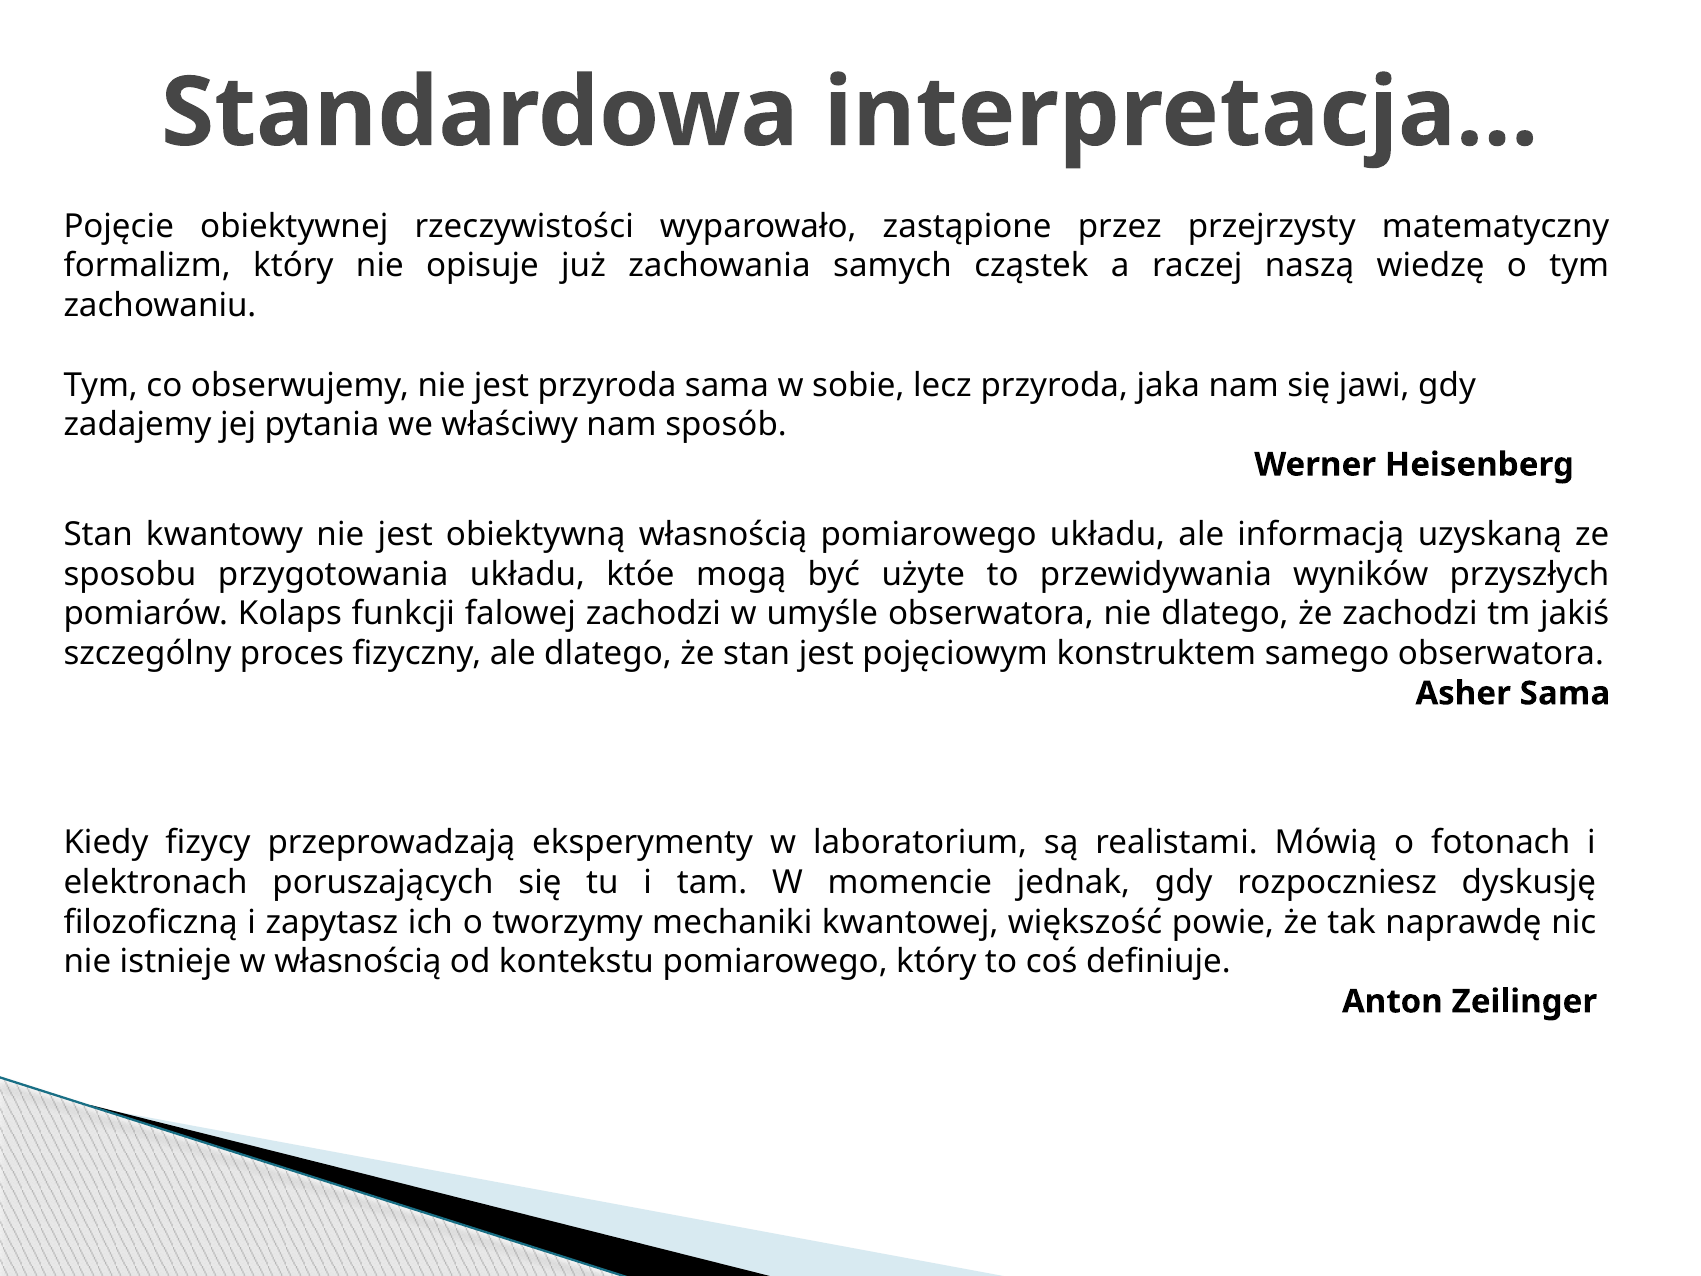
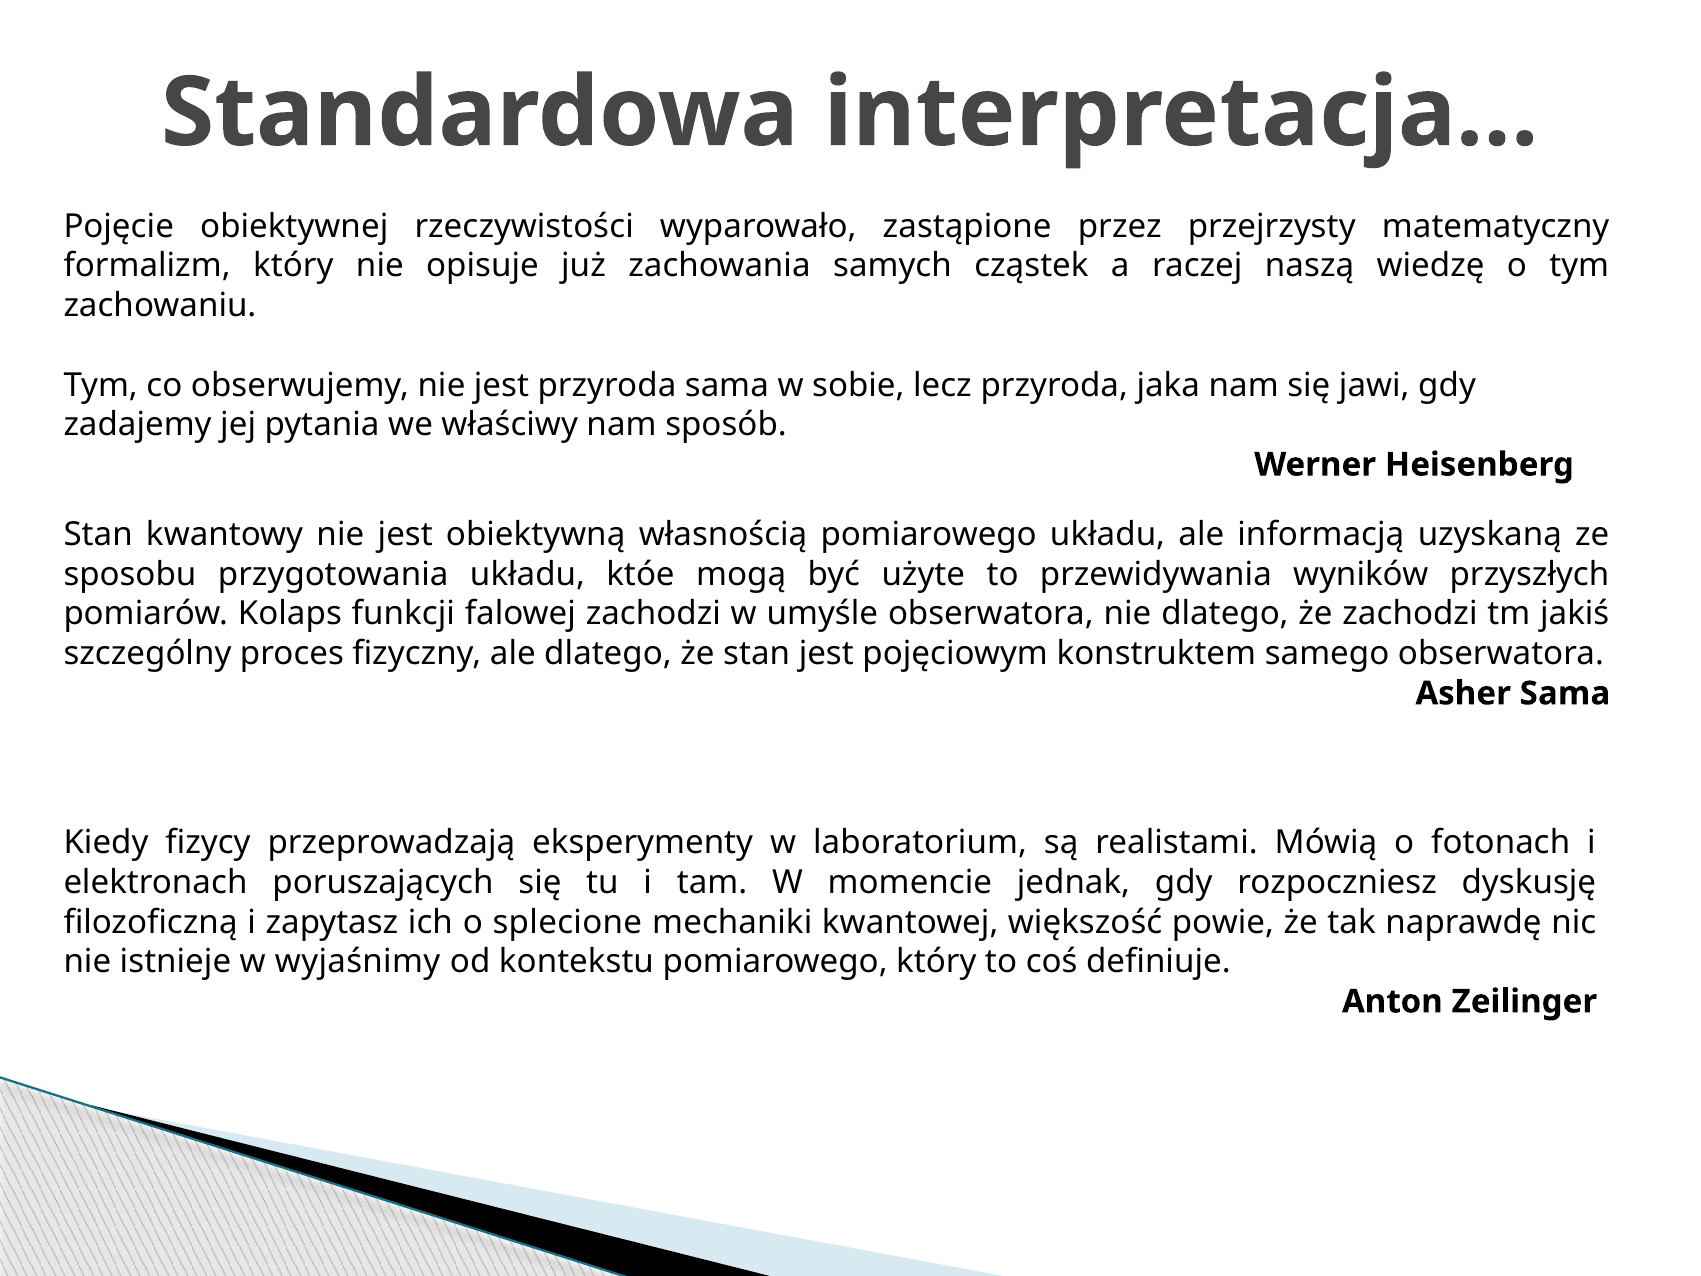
tworzymy: tworzymy -> splecione
w własnością: własnością -> wyjaśnimy
